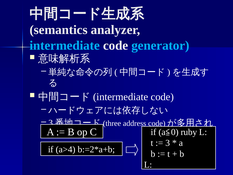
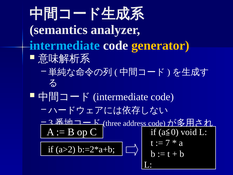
generator colour: light blue -> yellow
ruby: ruby -> void
3: 3 -> 7
a>4: a>4 -> a>2
